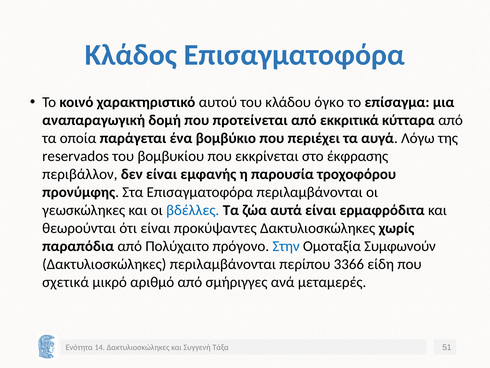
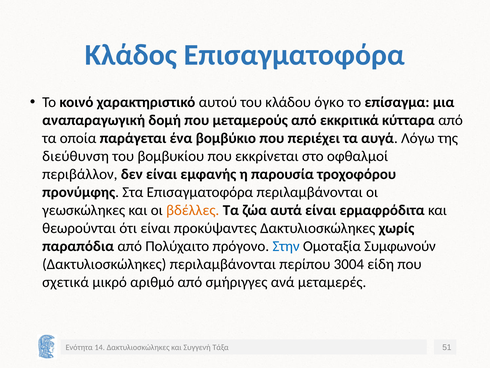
προτείνεται: προτείνεται -> μεταμερούς
reservados: reservados -> διεύθυνση
έκφρασης: έκφρασης -> οφθαλμοί
βδέλλες colour: blue -> orange
3366: 3366 -> 3004
